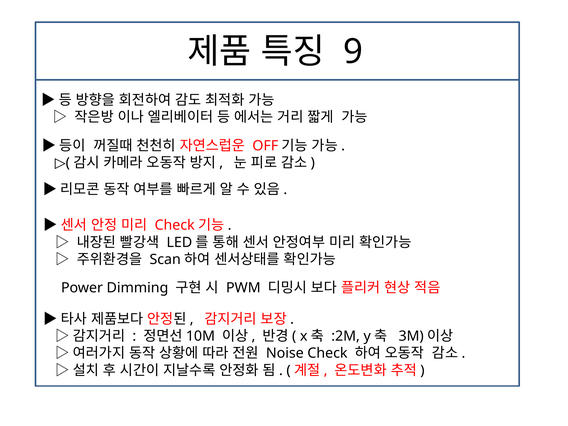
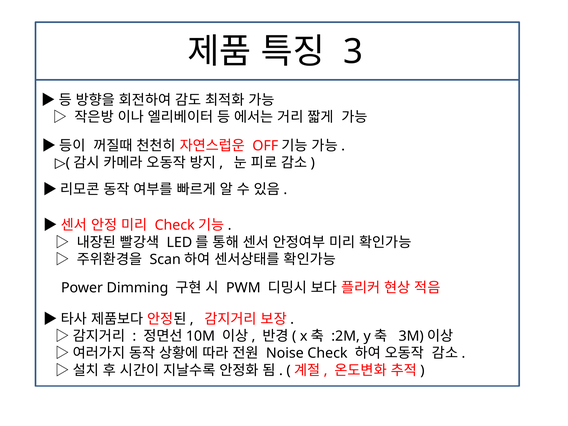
9: 9 -> 3
